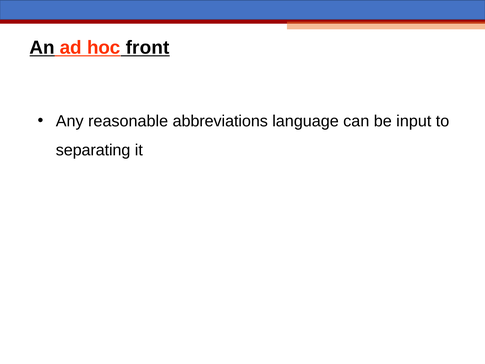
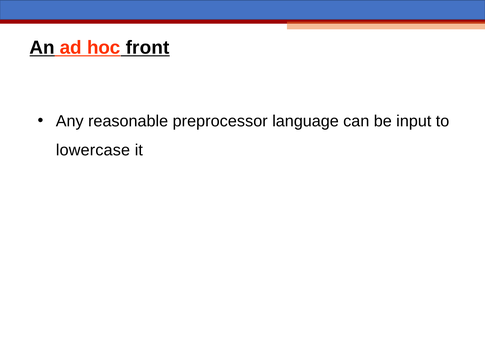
abbreviations: abbreviations -> preprocessor
separating: separating -> lowercase
